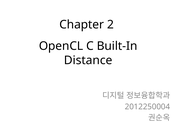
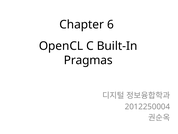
2: 2 -> 6
Distance: Distance -> Pragmas
